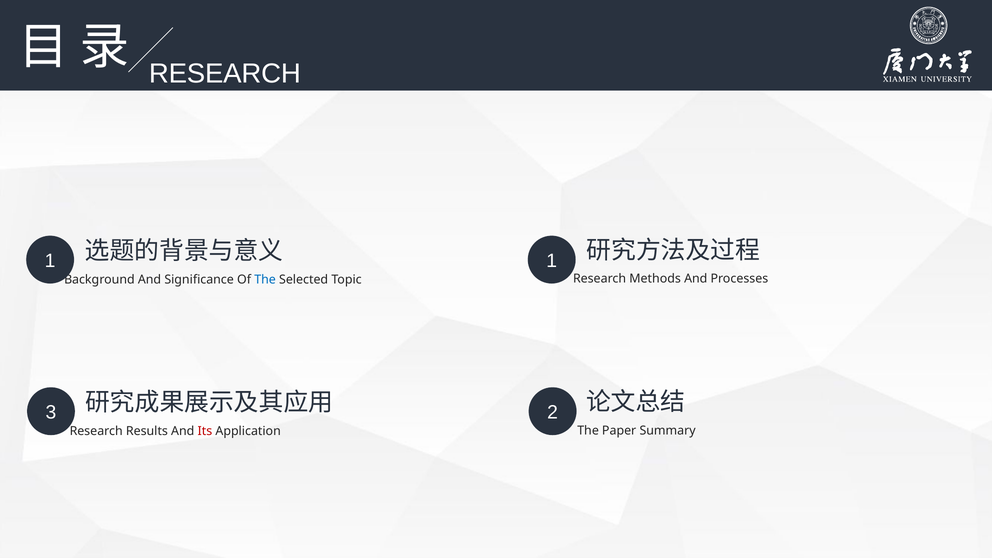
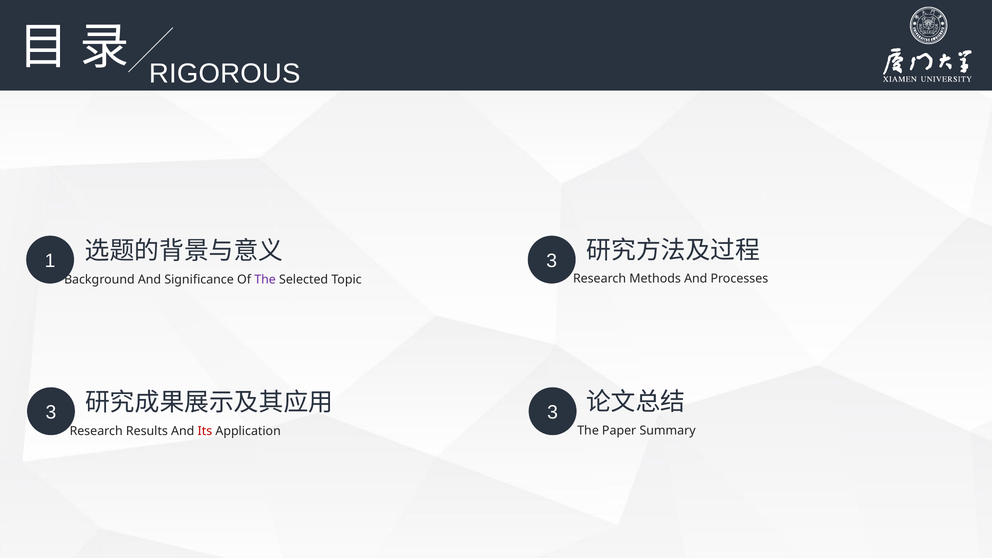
RESEARCH at (225, 74): RESEARCH -> RIGOROUS
1 1: 1 -> 3
The at (265, 280) colour: blue -> purple
2 at (553, 413): 2 -> 3
